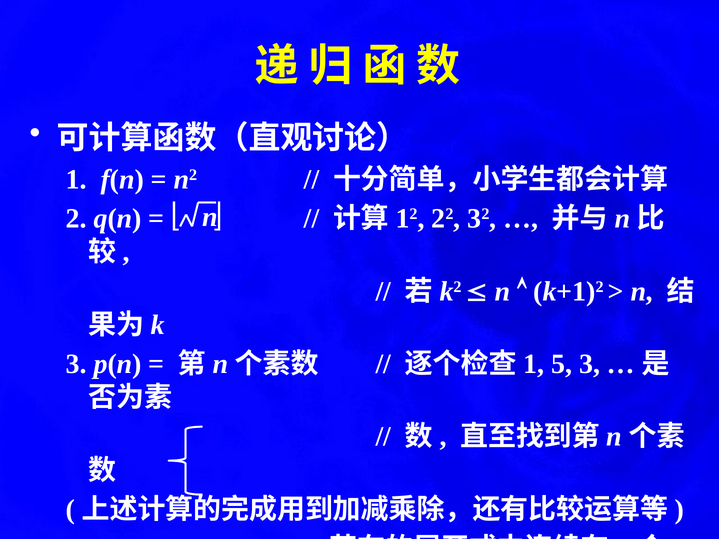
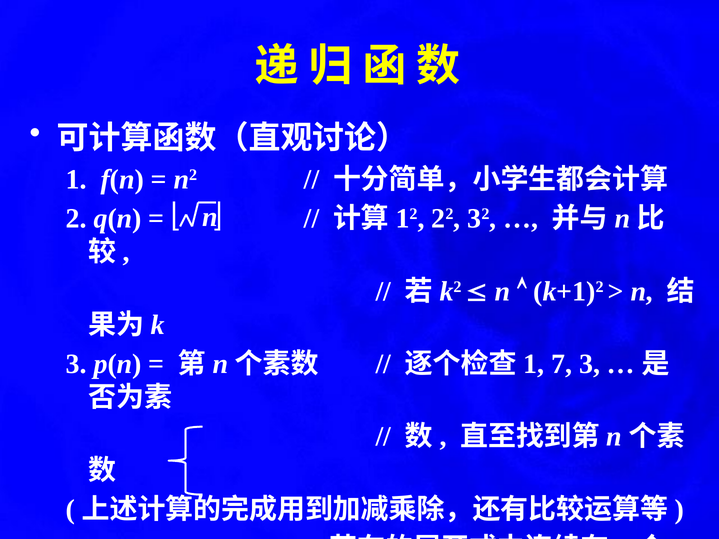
1 5: 5 -> 7
